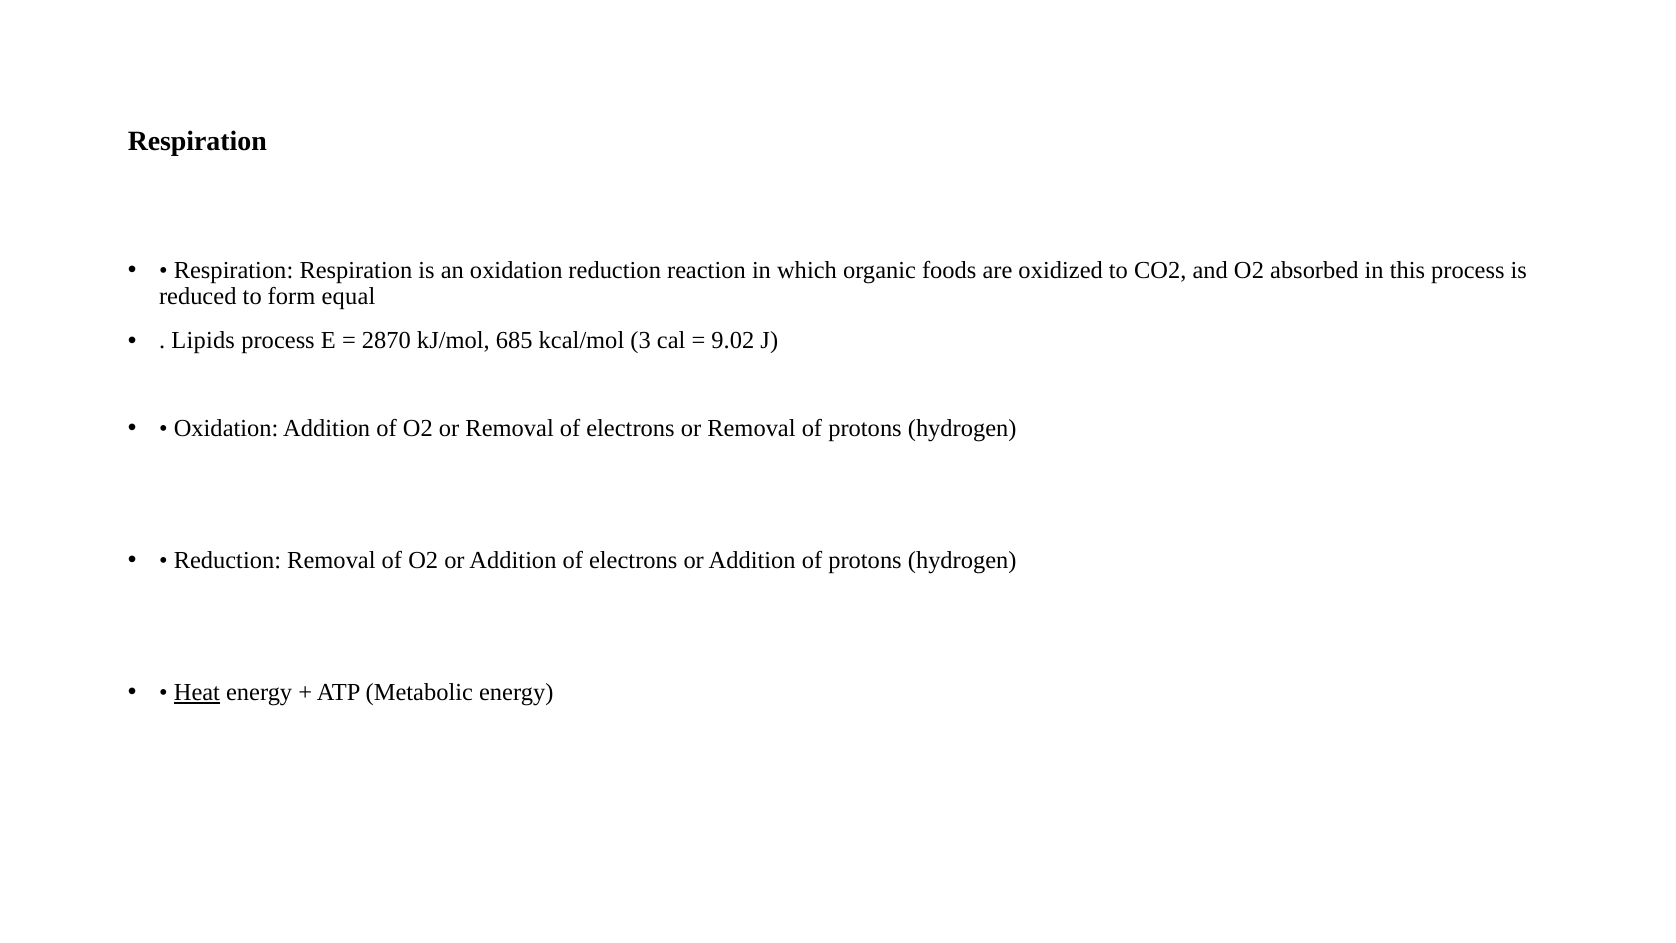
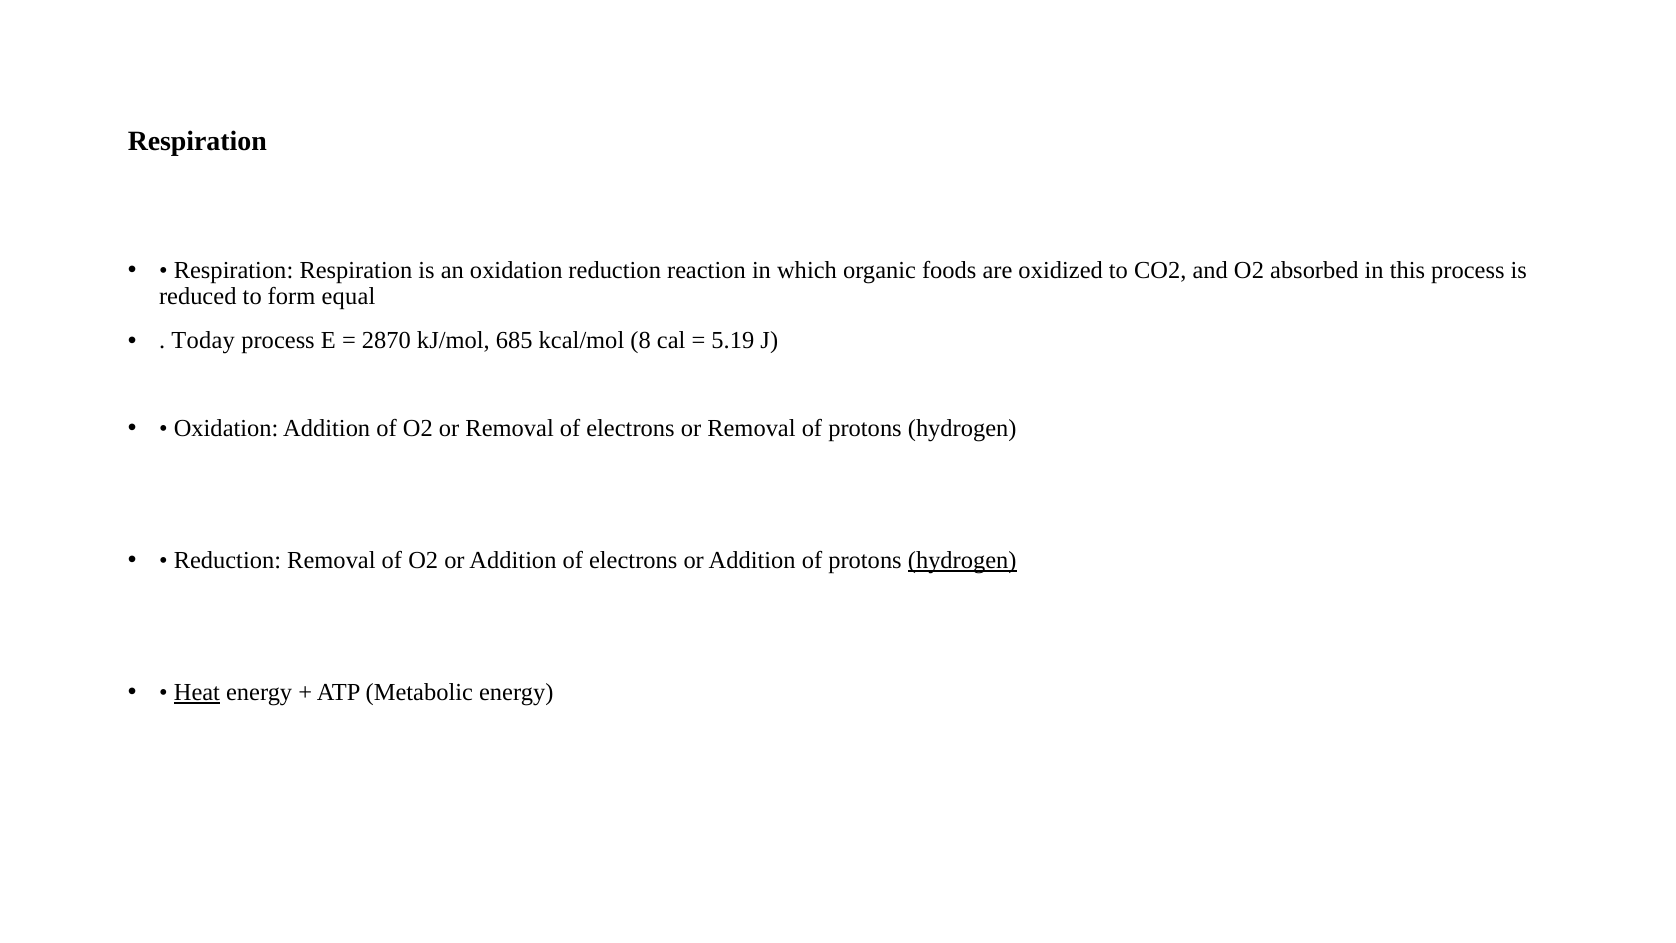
Lipids: Lipids -> Today
3: 3 -> 8
9.02: 9.02 -> 5.19
hydrogen at (962, 560) underline: none -> present
